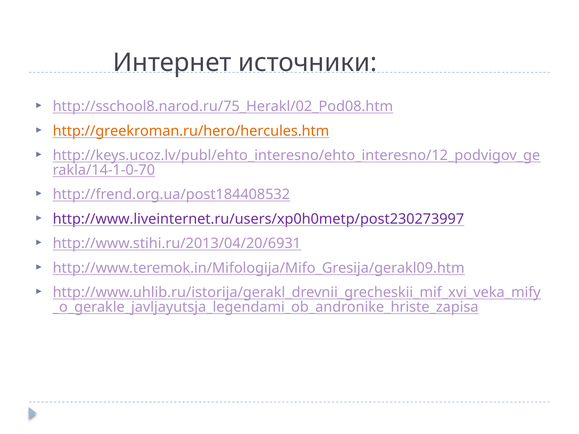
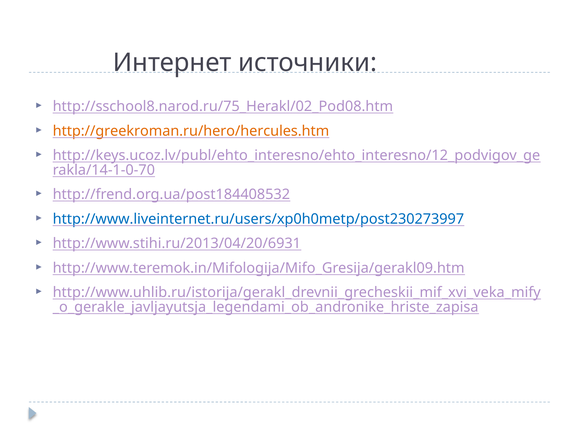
http://www.liveinternet.ru/users/xp0h0metp/post230273997 colour: purple -> blue
